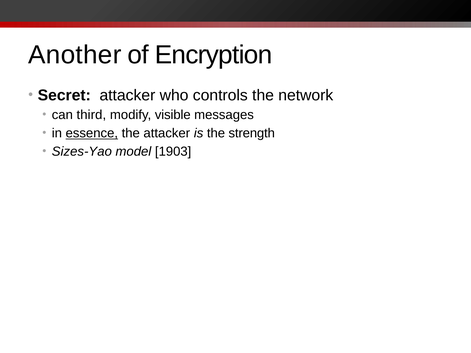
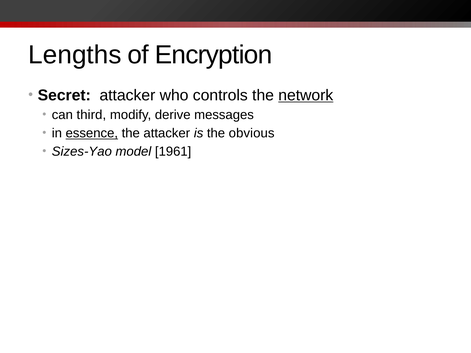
Another: Another -> Lengths
network underline: none -> present
visible: visible -> derive
strength: strength -> obvious
1903: 1903 -> 1961
